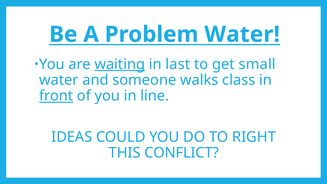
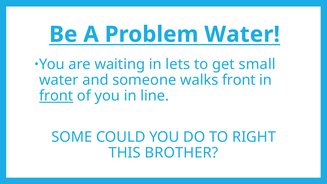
waiting underline: present -> none
last: last -> lets
walks class: class -> front
IDEAS: IDEAS -> SOME
CONFLICT: CONFLICT -> BROTHER
